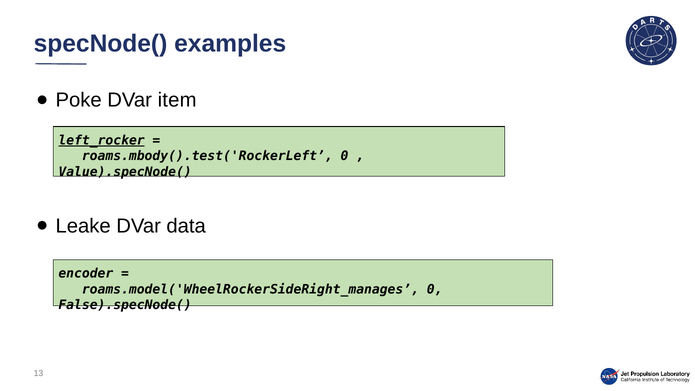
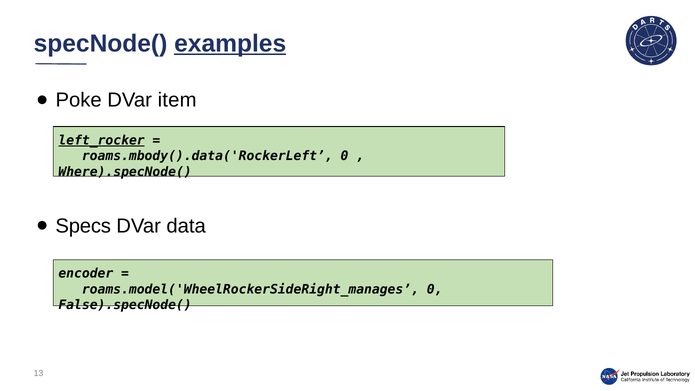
examples underline: none -> present
roams.mbody().test('RockerLeft: roams.mbody().test('RockerLeft -> roams.mbody().data('RockerLeft
Value).specNode(: Value).specNode( -> Where).specNode(
Leake: Leake -> Specs
